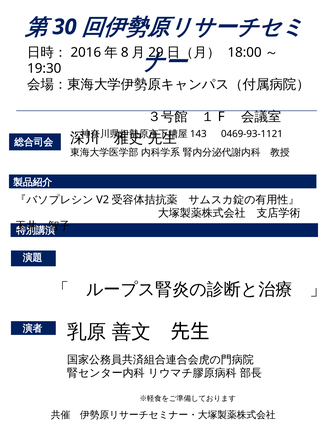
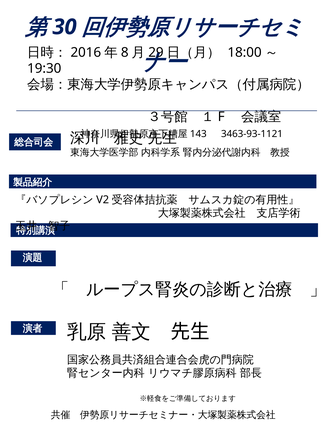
0469-93-1121: 0469-93-1121 -> 3463-93-1121
